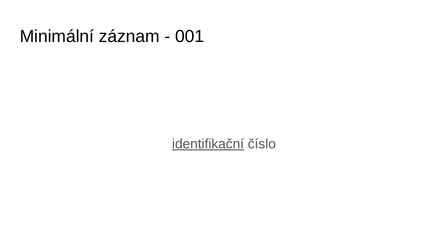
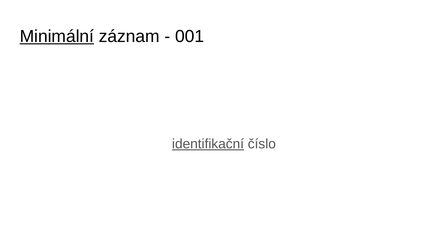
Minimální underline: none -> present
